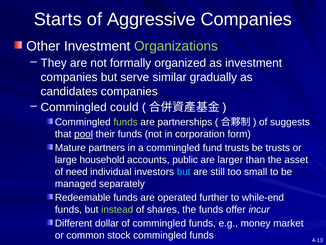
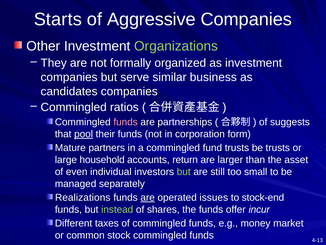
gradually: gradually -> business
could: could -> ratios
funds at (126, 122) colour: light green -> pink
public: public -> return
need: need -> even
but at (184, 171) colour: light blue -> light green
Redeemable: Redeemable -> Realizations
are at (148, 197) underline: none -> present
further: further -> issues
while-end: while-end -> stock-end
dollar: dollar -> taxes
